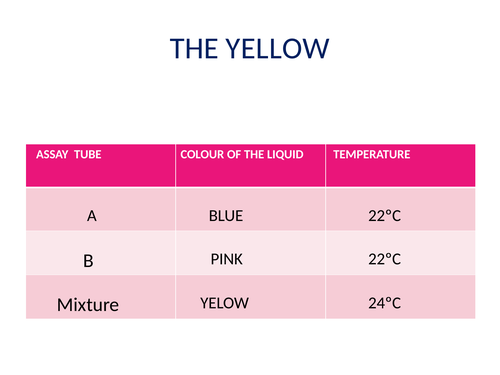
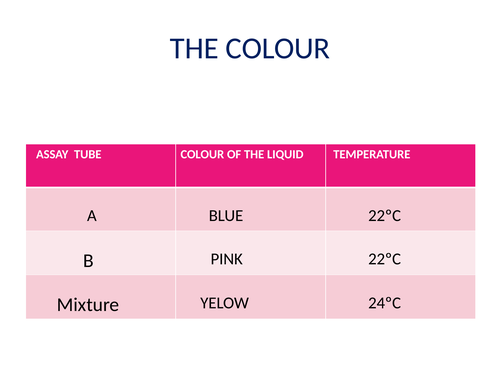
THE YELLOW: YELLOW -> COLOUR
